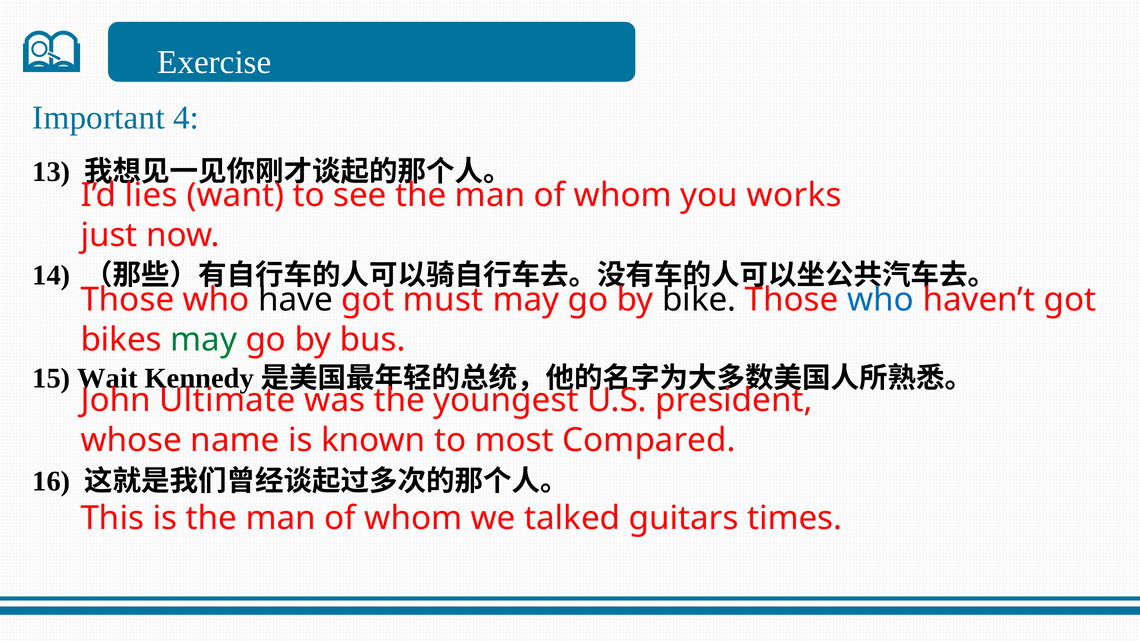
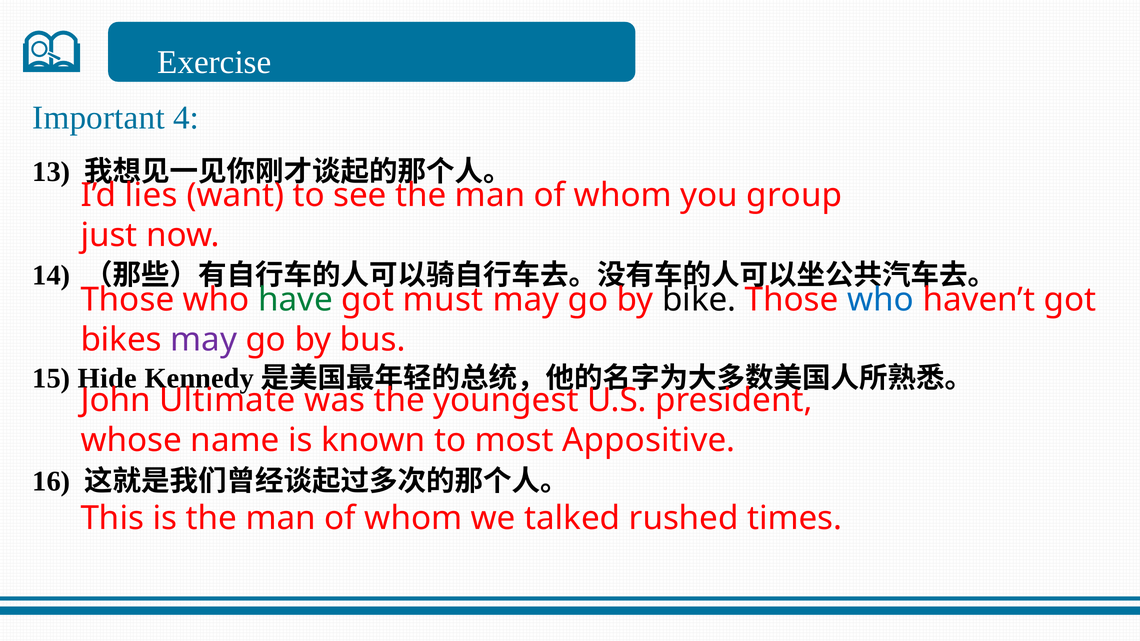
works: works -> group
have colour: black -> green
may at (204, 340) colour: green -> purple
Wait: Wait -> Hide
Compared: Compared -> Appositive
guitars: guitars -> rushed
